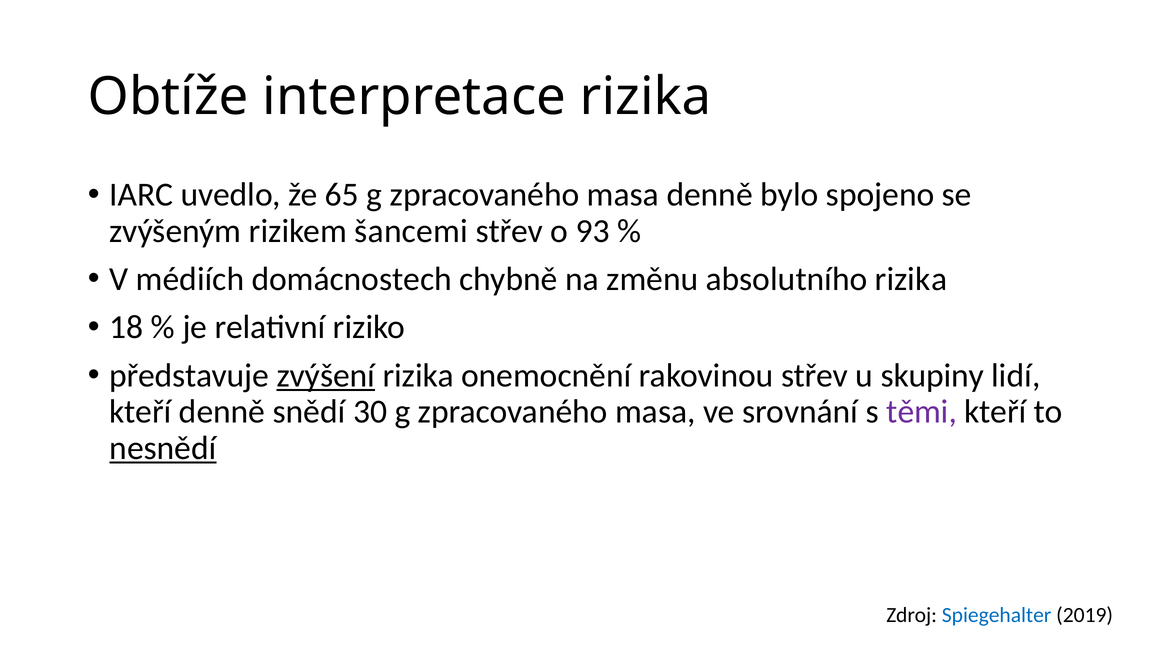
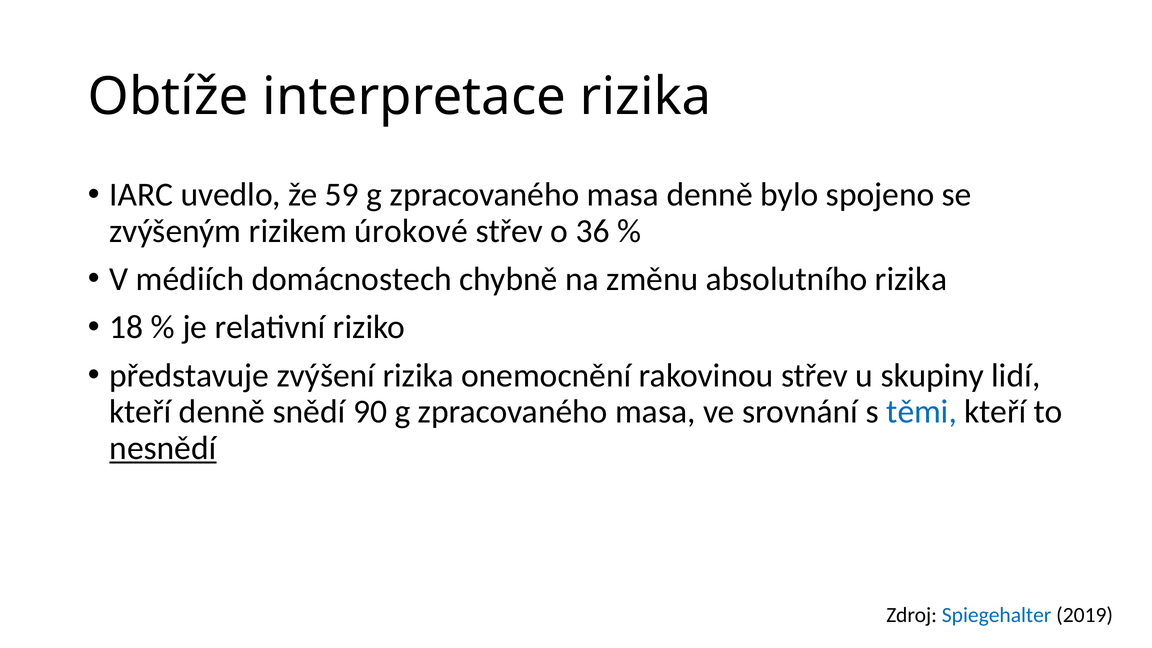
65: 65 -> 59
šancemi: šancemi -> úrokové
93: 93 -> 36
zvýšení underline: present -> none
30: 30 -> 90
těmi colour: purple -> blue
